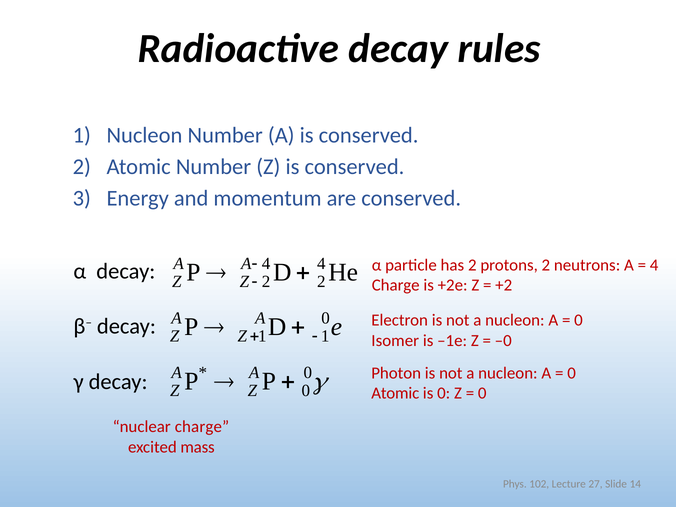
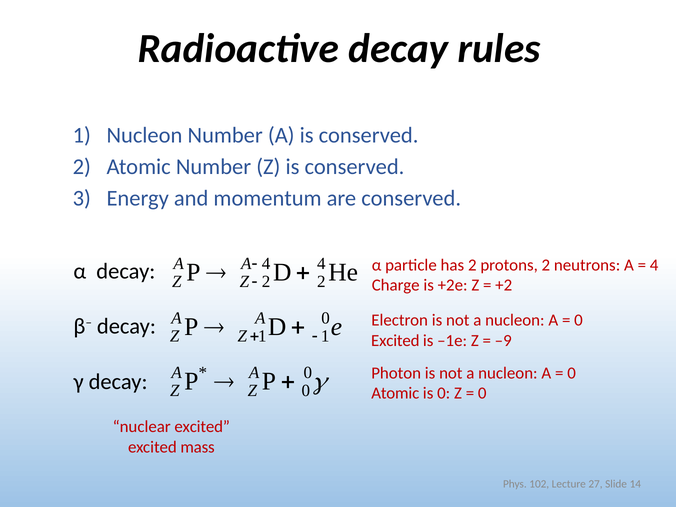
Isomer at (395, 341): Isomer -> Excited
–0: –0 -> –9
nuclear charge: charge -> excited
